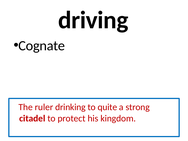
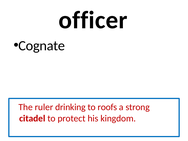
driving: driving -> officer
quite: quite -> roofs
